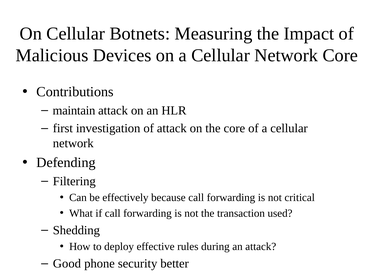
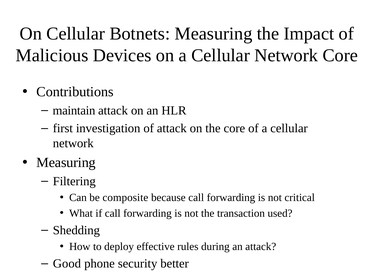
Defending at (66, 163): Defending -> Measuring
effectively: effectively -> composite
